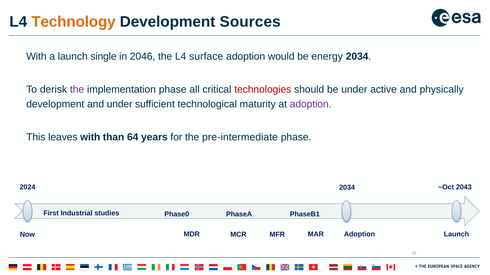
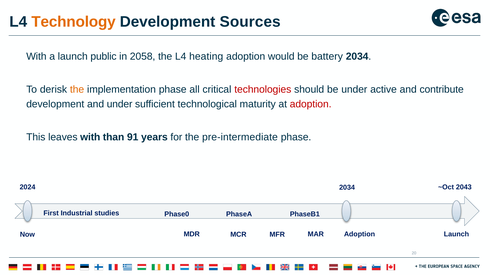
single: single -> public
2046: 2046 -> 2058
surface: surface -> heating
energy: energy -> battery
the at (77, 89) colour: purple -> orange
physically: physically -> contribute
adoption at (311, 104) colour: purple -> red
64: 64 -> 91
